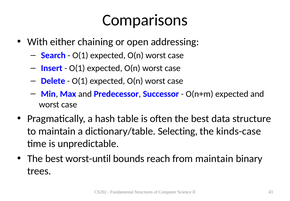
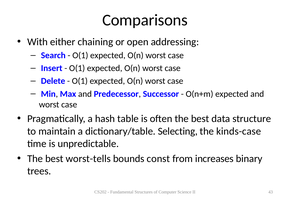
worst-until: worst-until -> worst-tells
reach: reach -> const
from maintain: maintain -> increases
